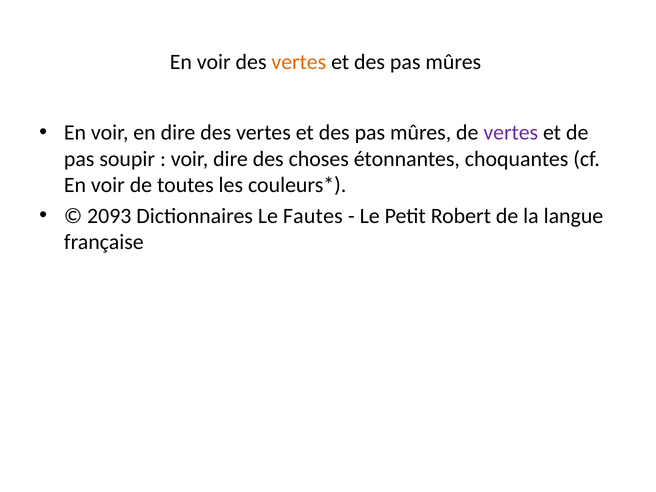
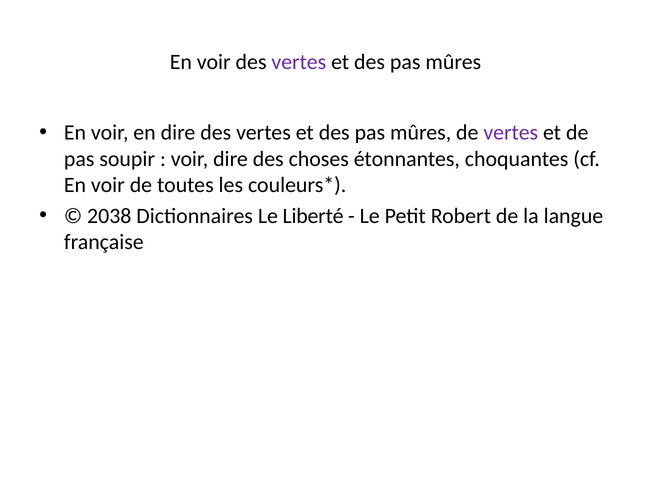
vertes at (299, 62) colour: orange -> purple
2093: 2093 -> 2038
Fautes: Fautes -> Liberté
